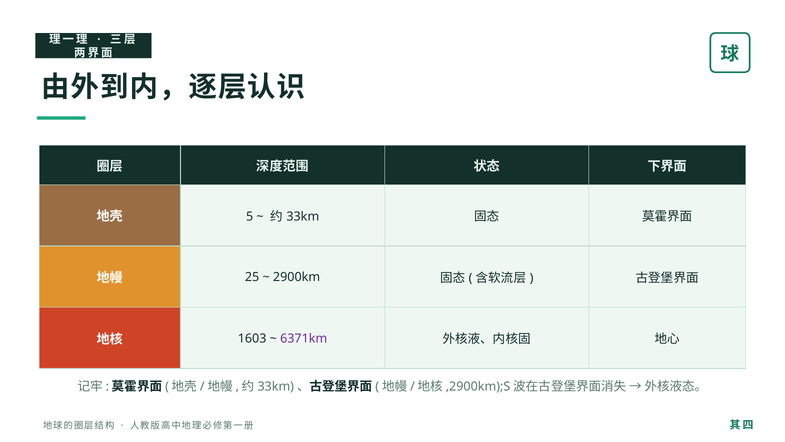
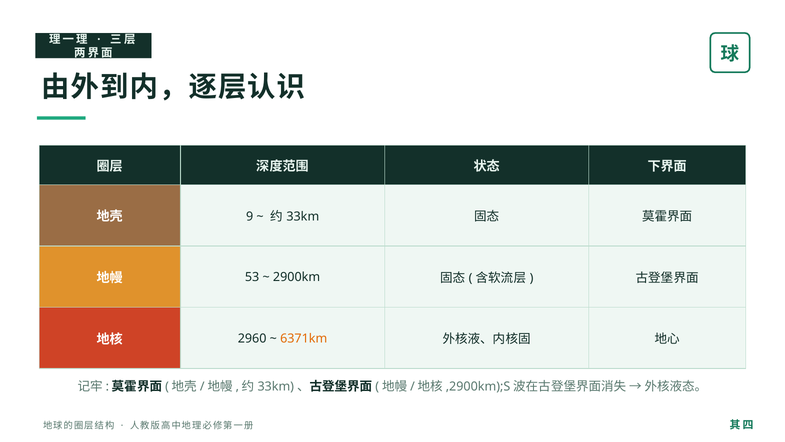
5: 5 -> 9
25: 25 -> 53
1603: 1603 -> 2960
6371km colour: purple -> orange
